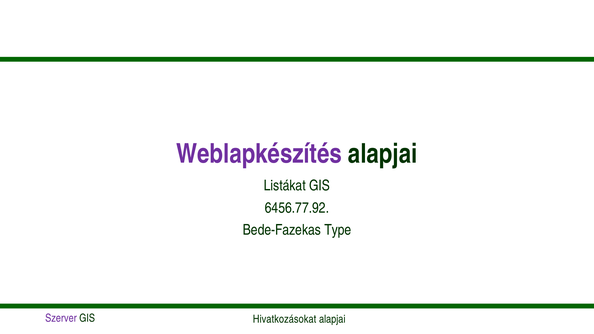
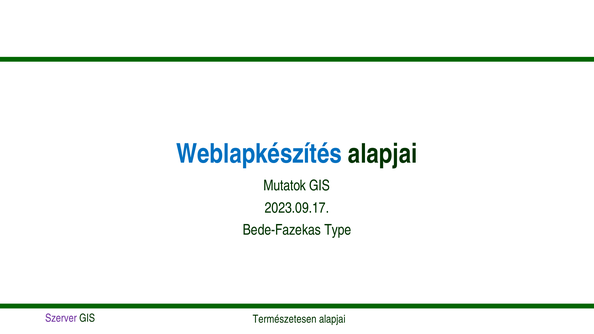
Weblapkészítés colour: purple -> blue
Listákat: Listákat -> Mutatok
6456.77.92: 6456.77.92 -> 2023.09.17
Hivatkozásokat: Hivatkozásokat -> Természetesen
